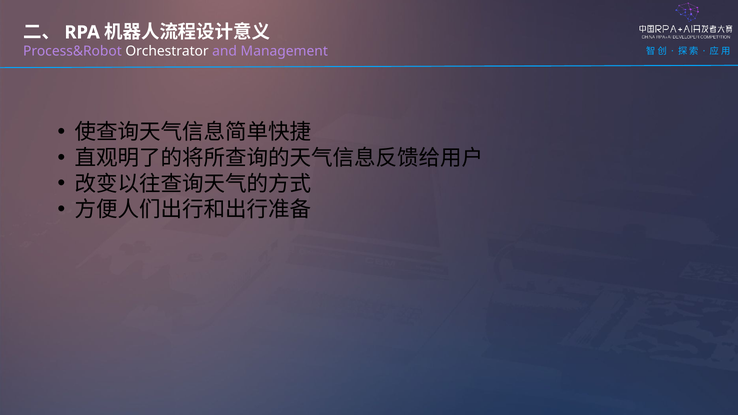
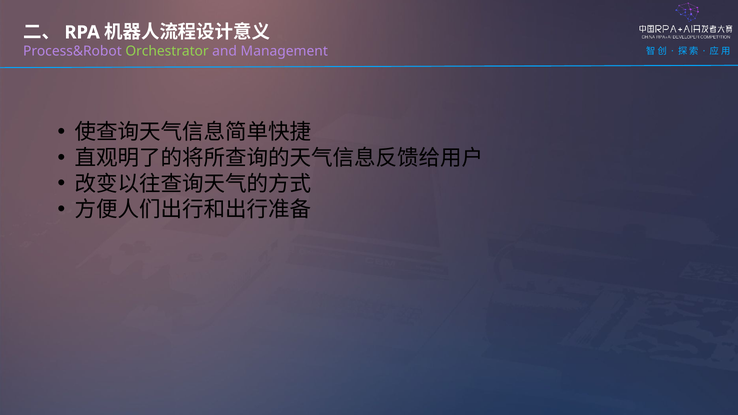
Orchestrator colour: white -> light green
